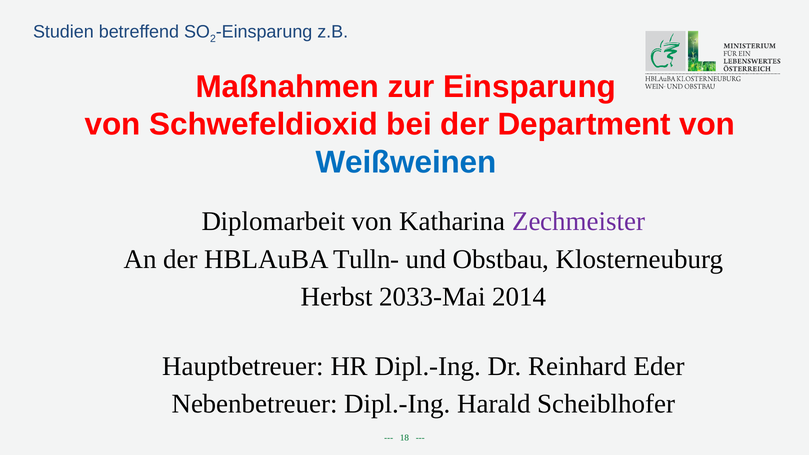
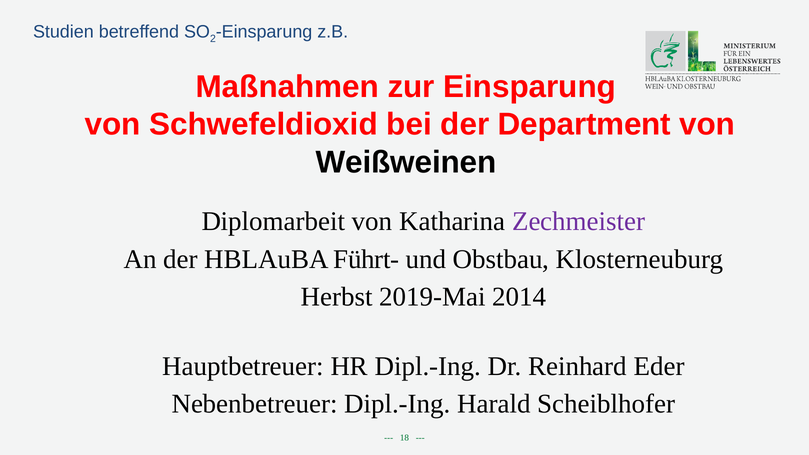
Weißweinen colour: blue -> black
Tulln-: Tulln- -> Führt-
2033-Mai: 2033-Mai -> 2019-Mai
